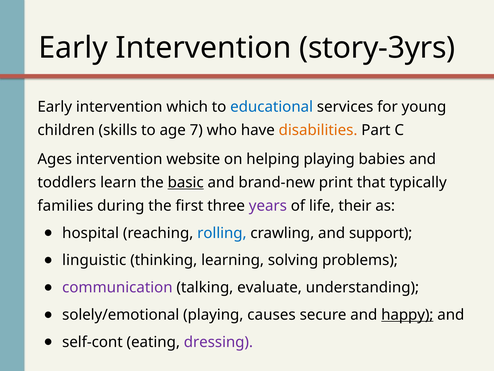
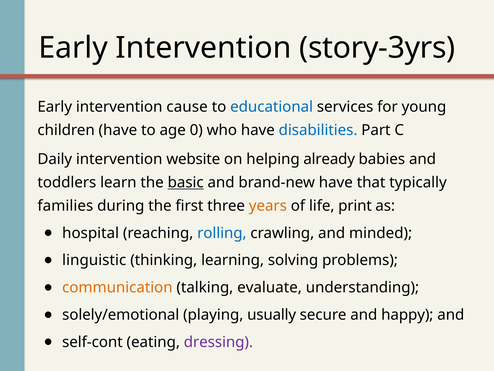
which: which -> cause
children skills: skills -> have
7: 7 -> 0
disabilities colour: orange -> blue
Ages: Ages -> Daily
helping playing: playing -> already
brand-new print: print -> have
years colour: purple -> orange
their: their -> print
support: support -> minded
communication colour: purple -> orange
causes: causes -> usually
happy underline: present -> none
